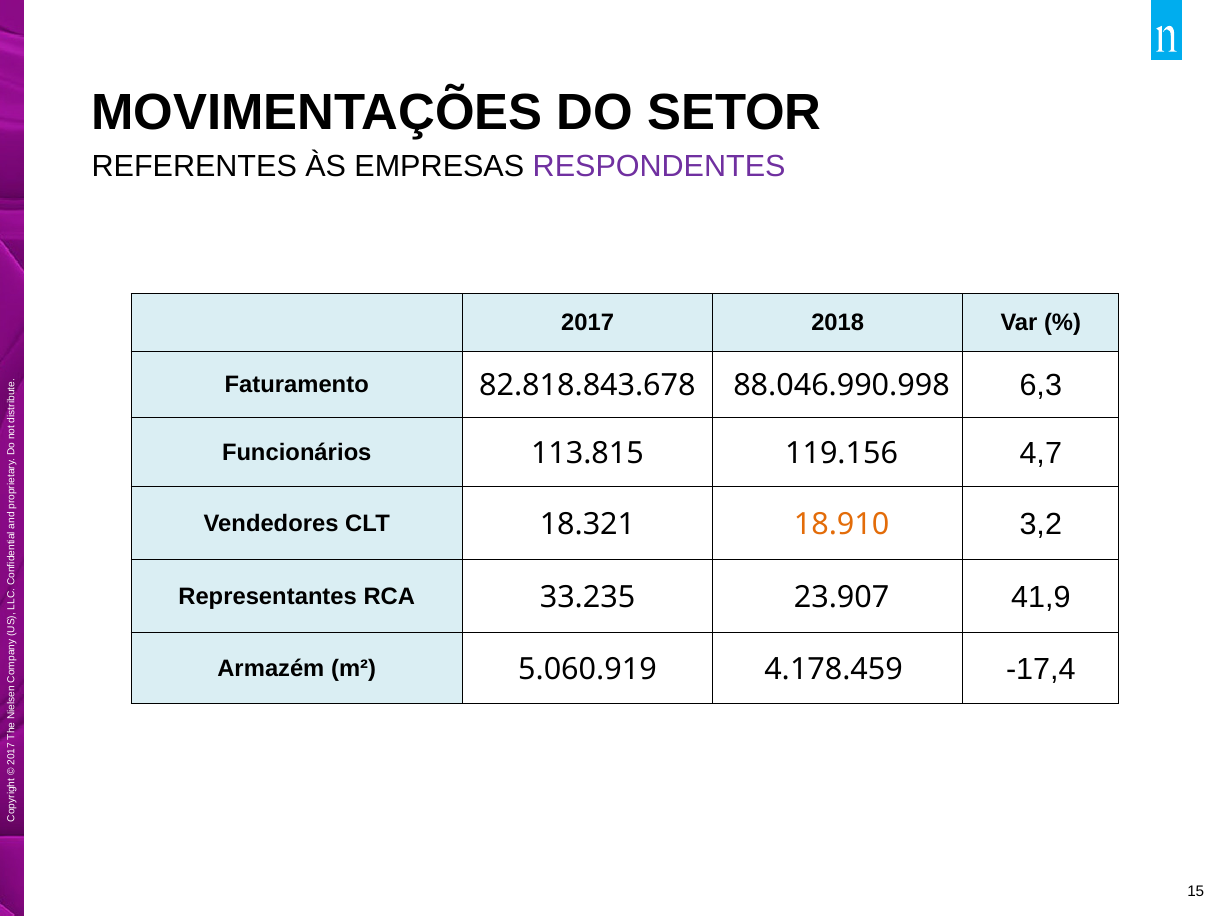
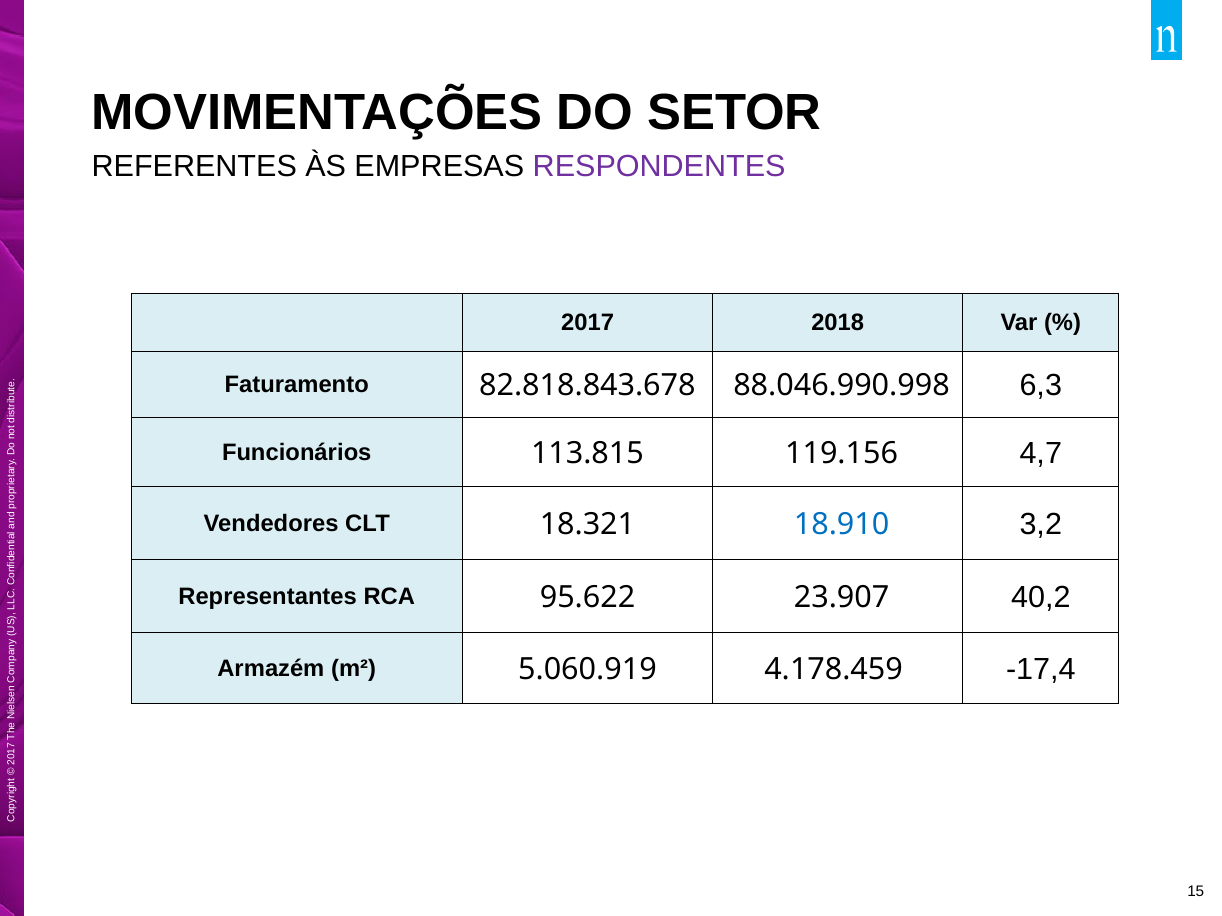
18.910 colour: orange -> blue
33.235: 33.235 -> 95.622
41,9: 41,9 -> 40,2
